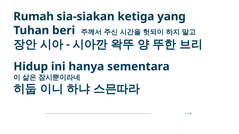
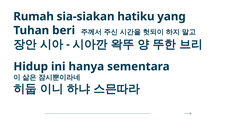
ketiga: ketiga -> hatiku
